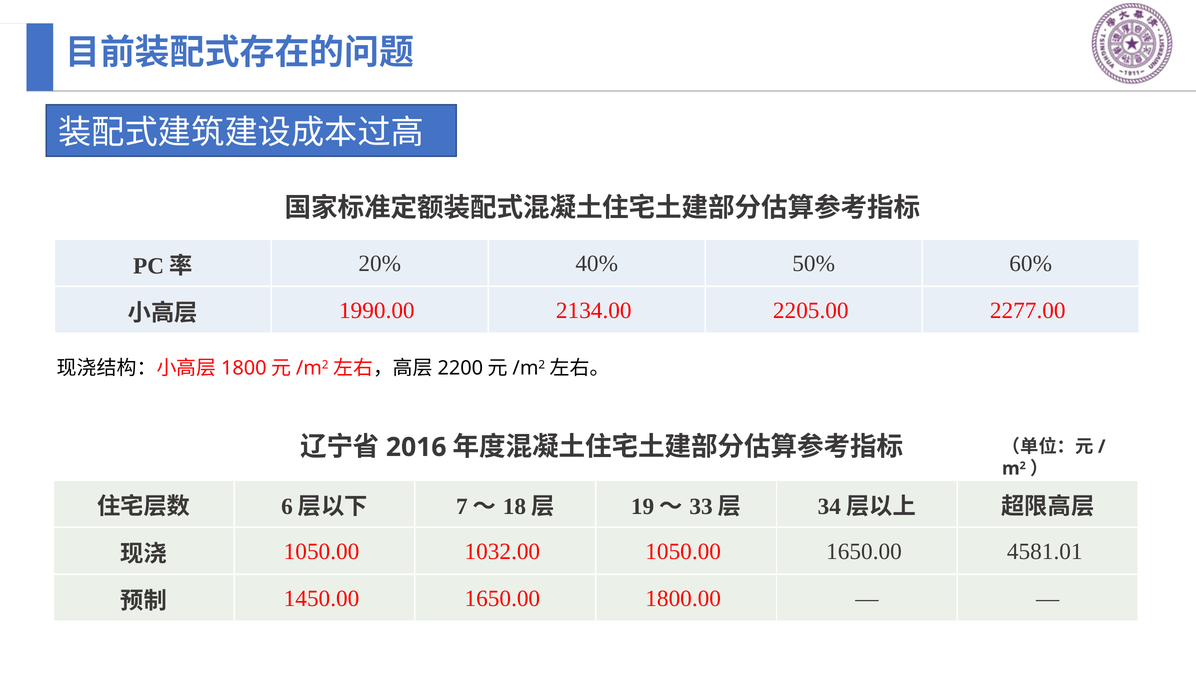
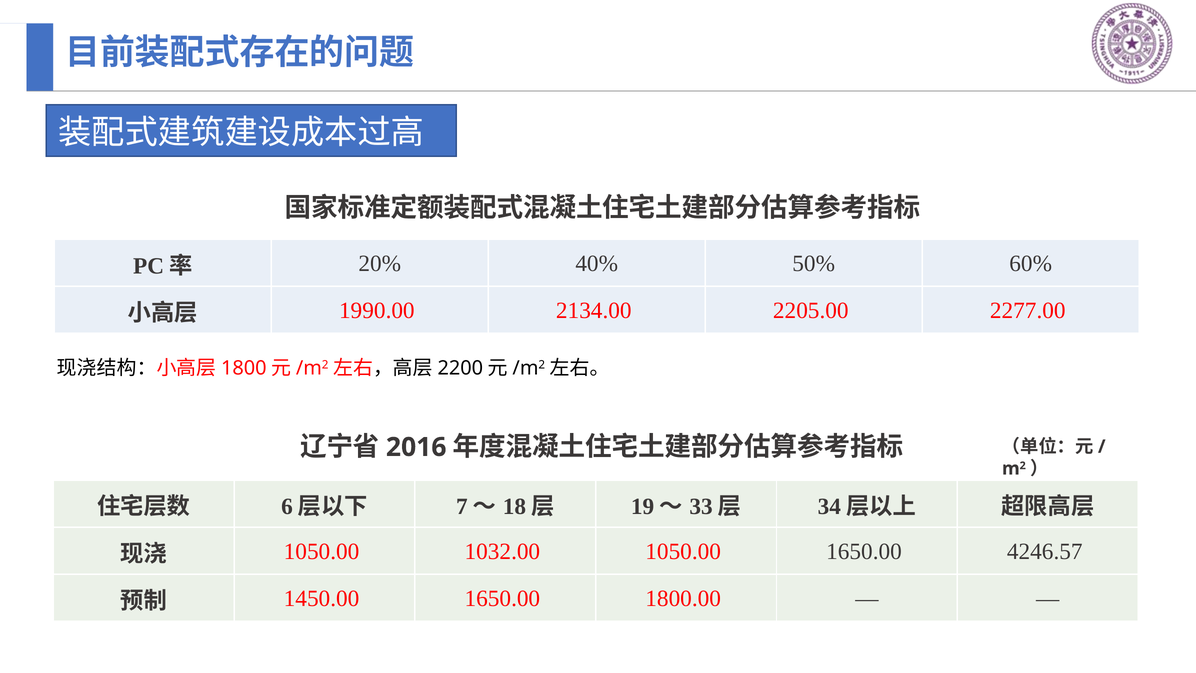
4581.01: 4581.01 -> 4246.57
